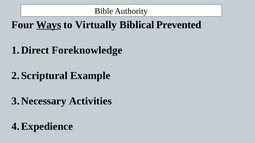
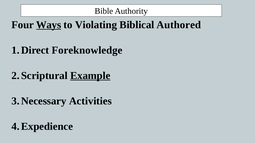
Virtually: Virtually -> Violating
Prevented: Prevented -> Authored
Example underline: none -> present
